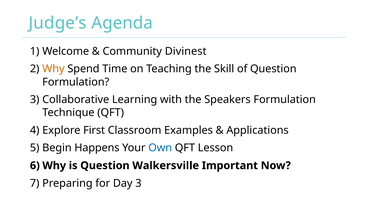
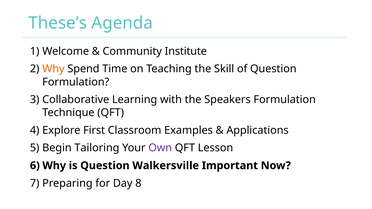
Judge’s: Judge’s -> These’s
Divinest: Divinest -> Institute
Happens: Happens -> Tailoring
Own colour: blue -> purple
Day 3: 3 -> 8
